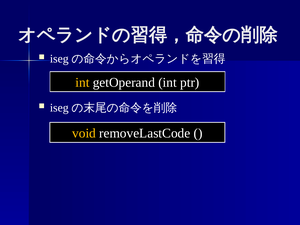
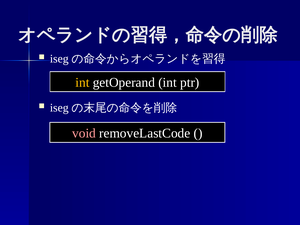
void colour: yellow -> pink
